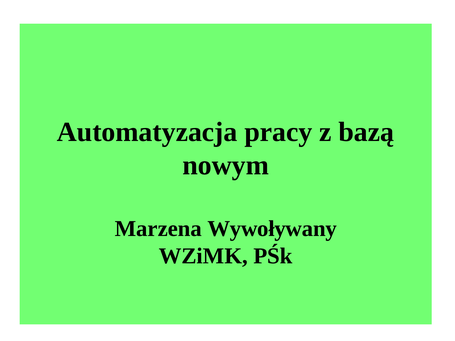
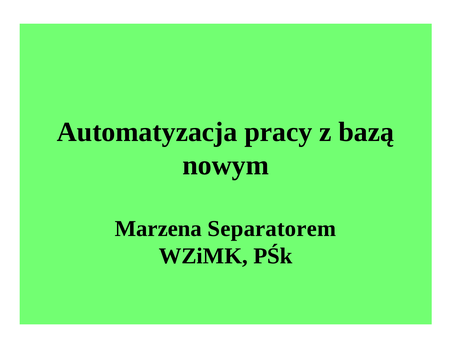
Wywoływany: Wywoływany -> Separatorem
